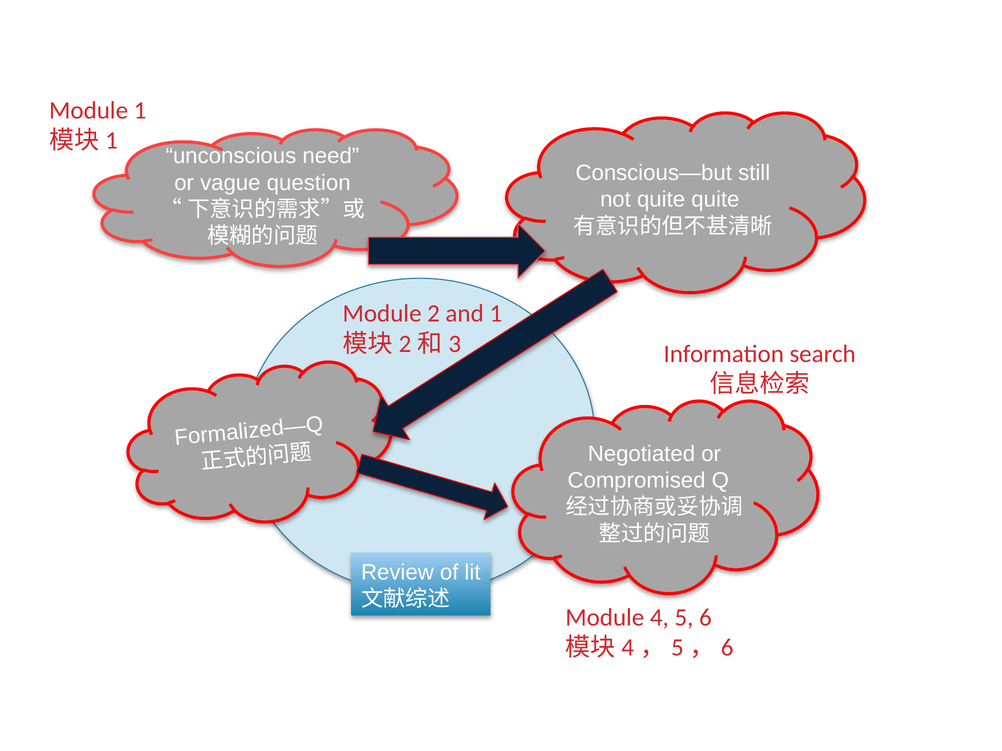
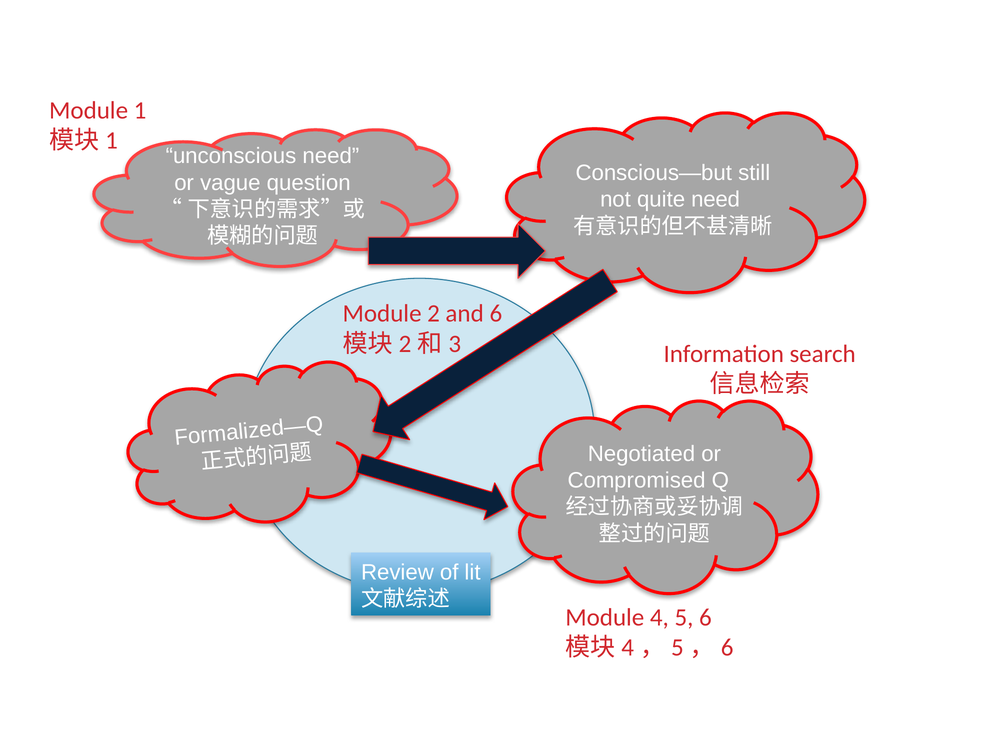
quite quite: quite -> need
and 1: 1 -> 6
